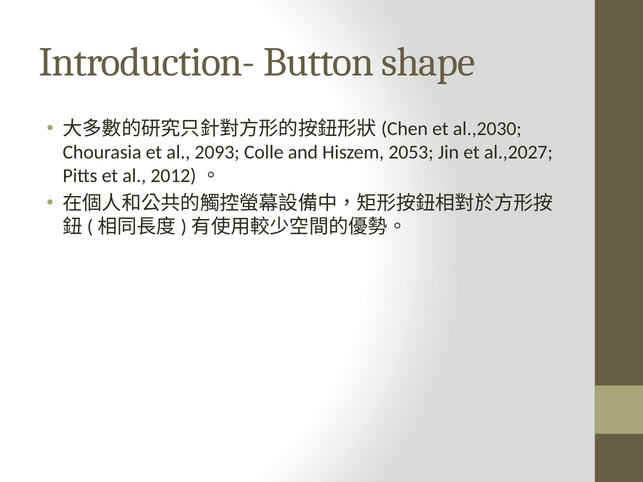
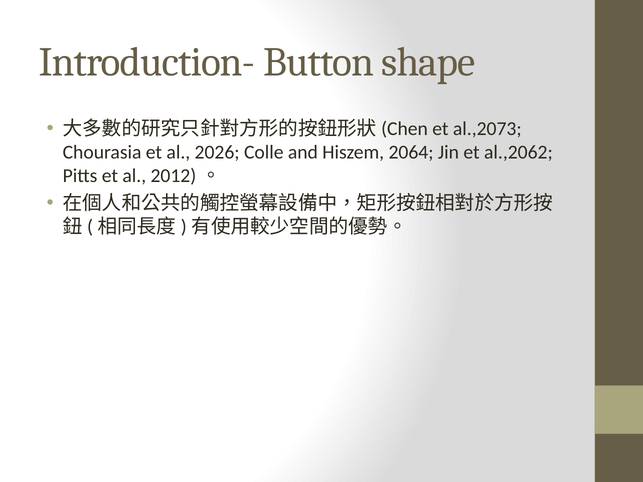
al.,2030: al.,2030 -> al.,2073
2093: 2093 -> 2026
2053: 2053 -> 2064
al.,2027: al.,2027 -> al.,2062
